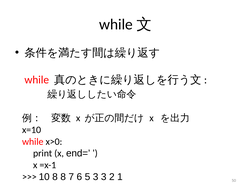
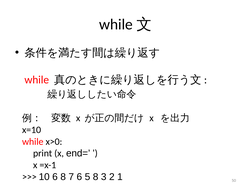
10 8: 8 -> 6
5 3: 3 -> 8
